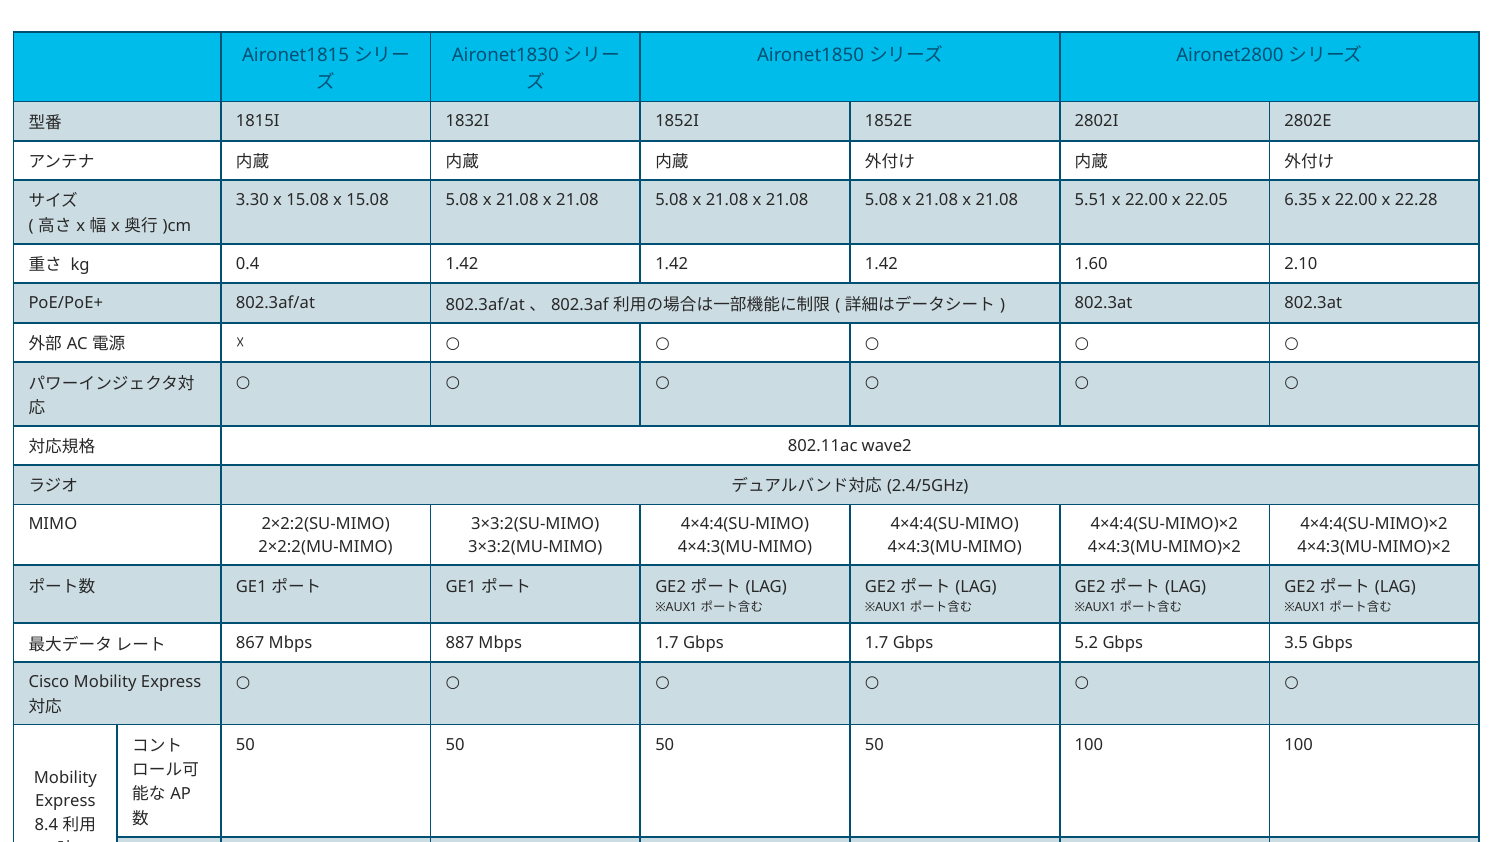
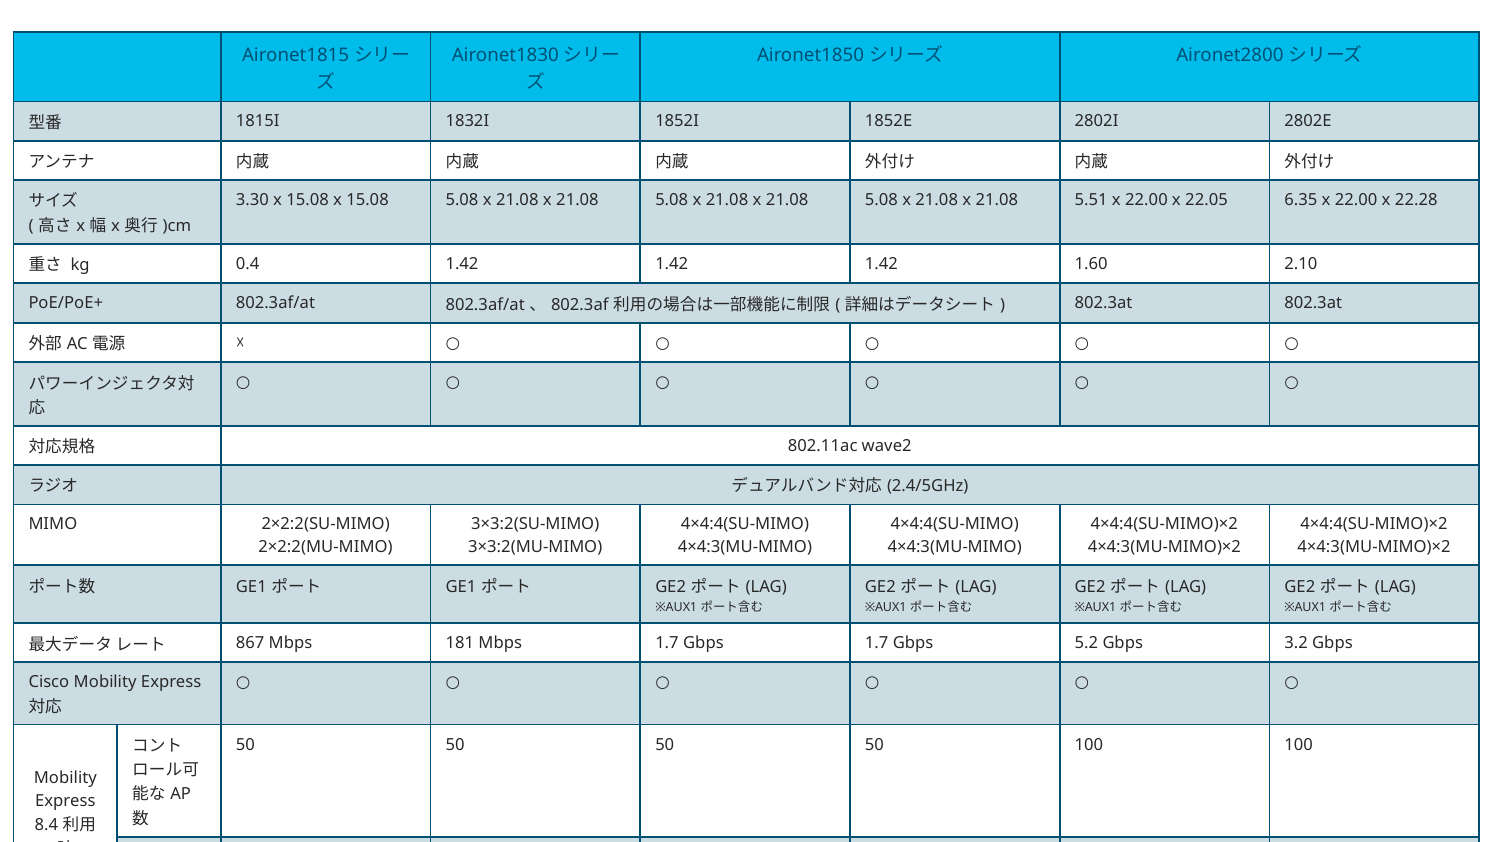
887: 887 -> 181
3.5: 3.5 -> 3.2
